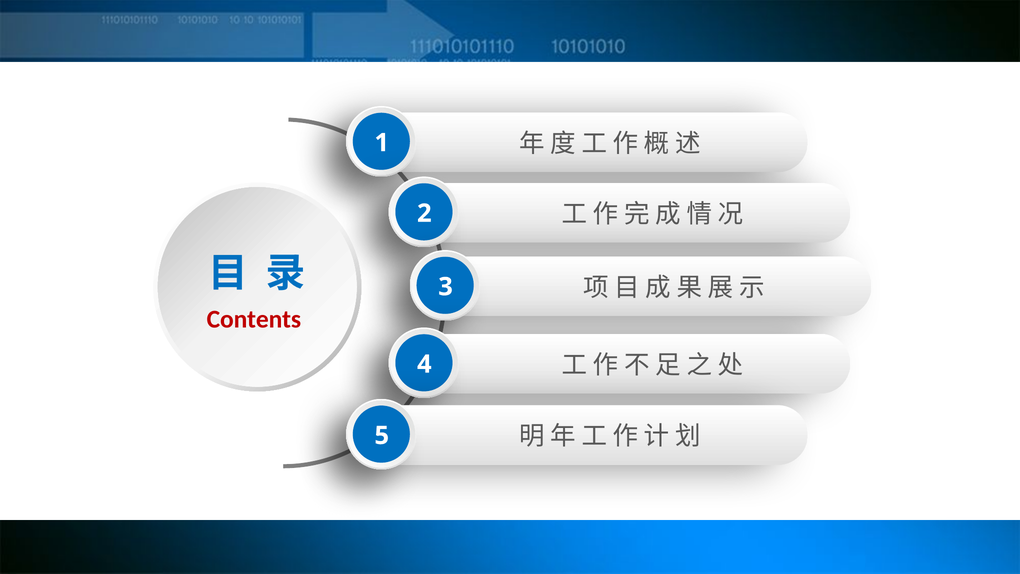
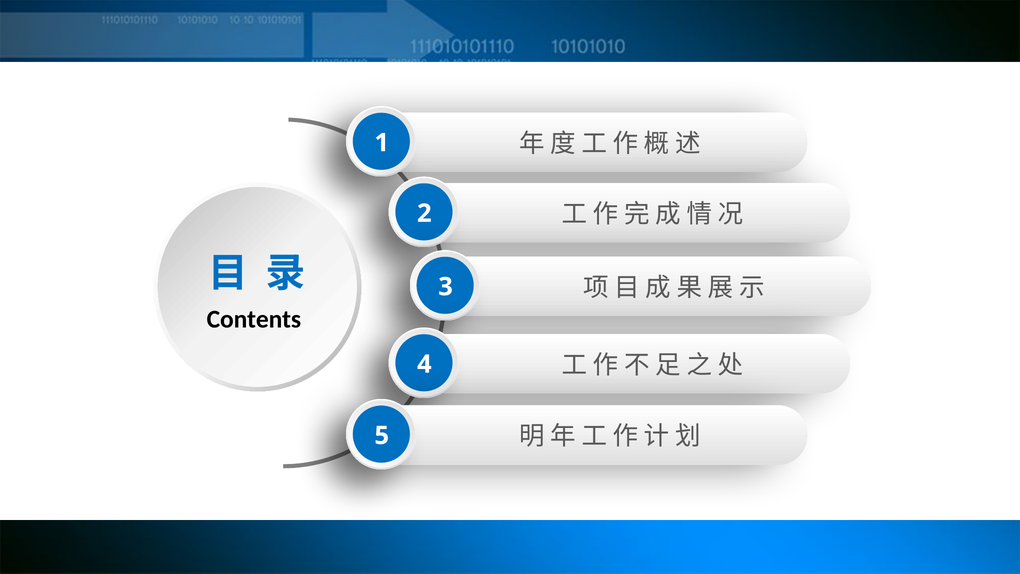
Contents colour: red -> black
